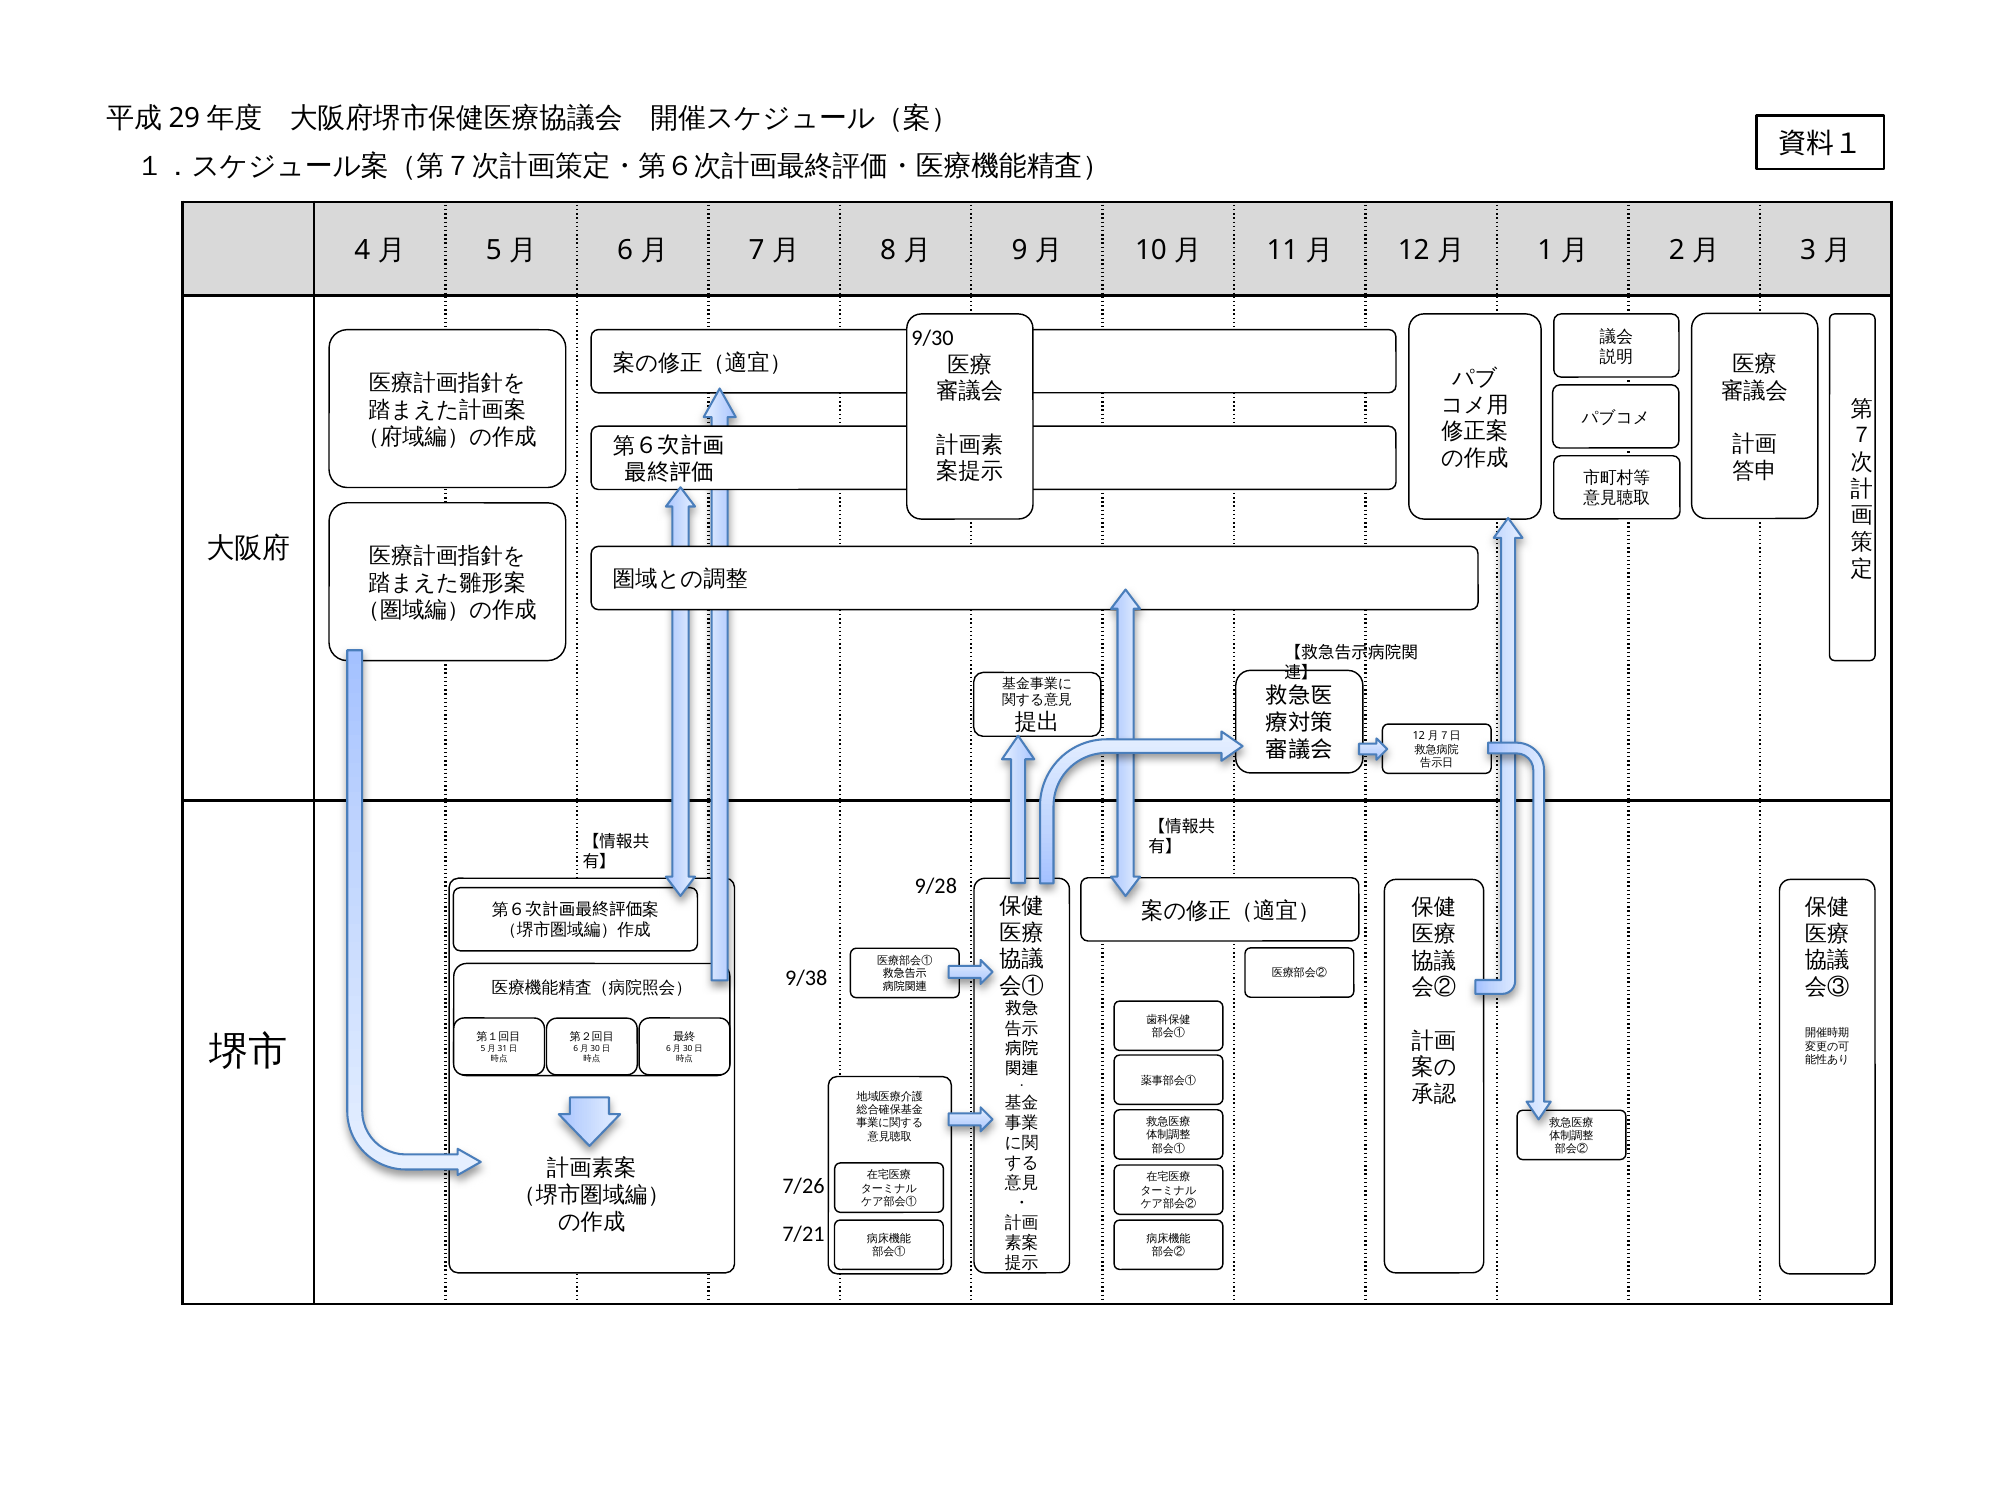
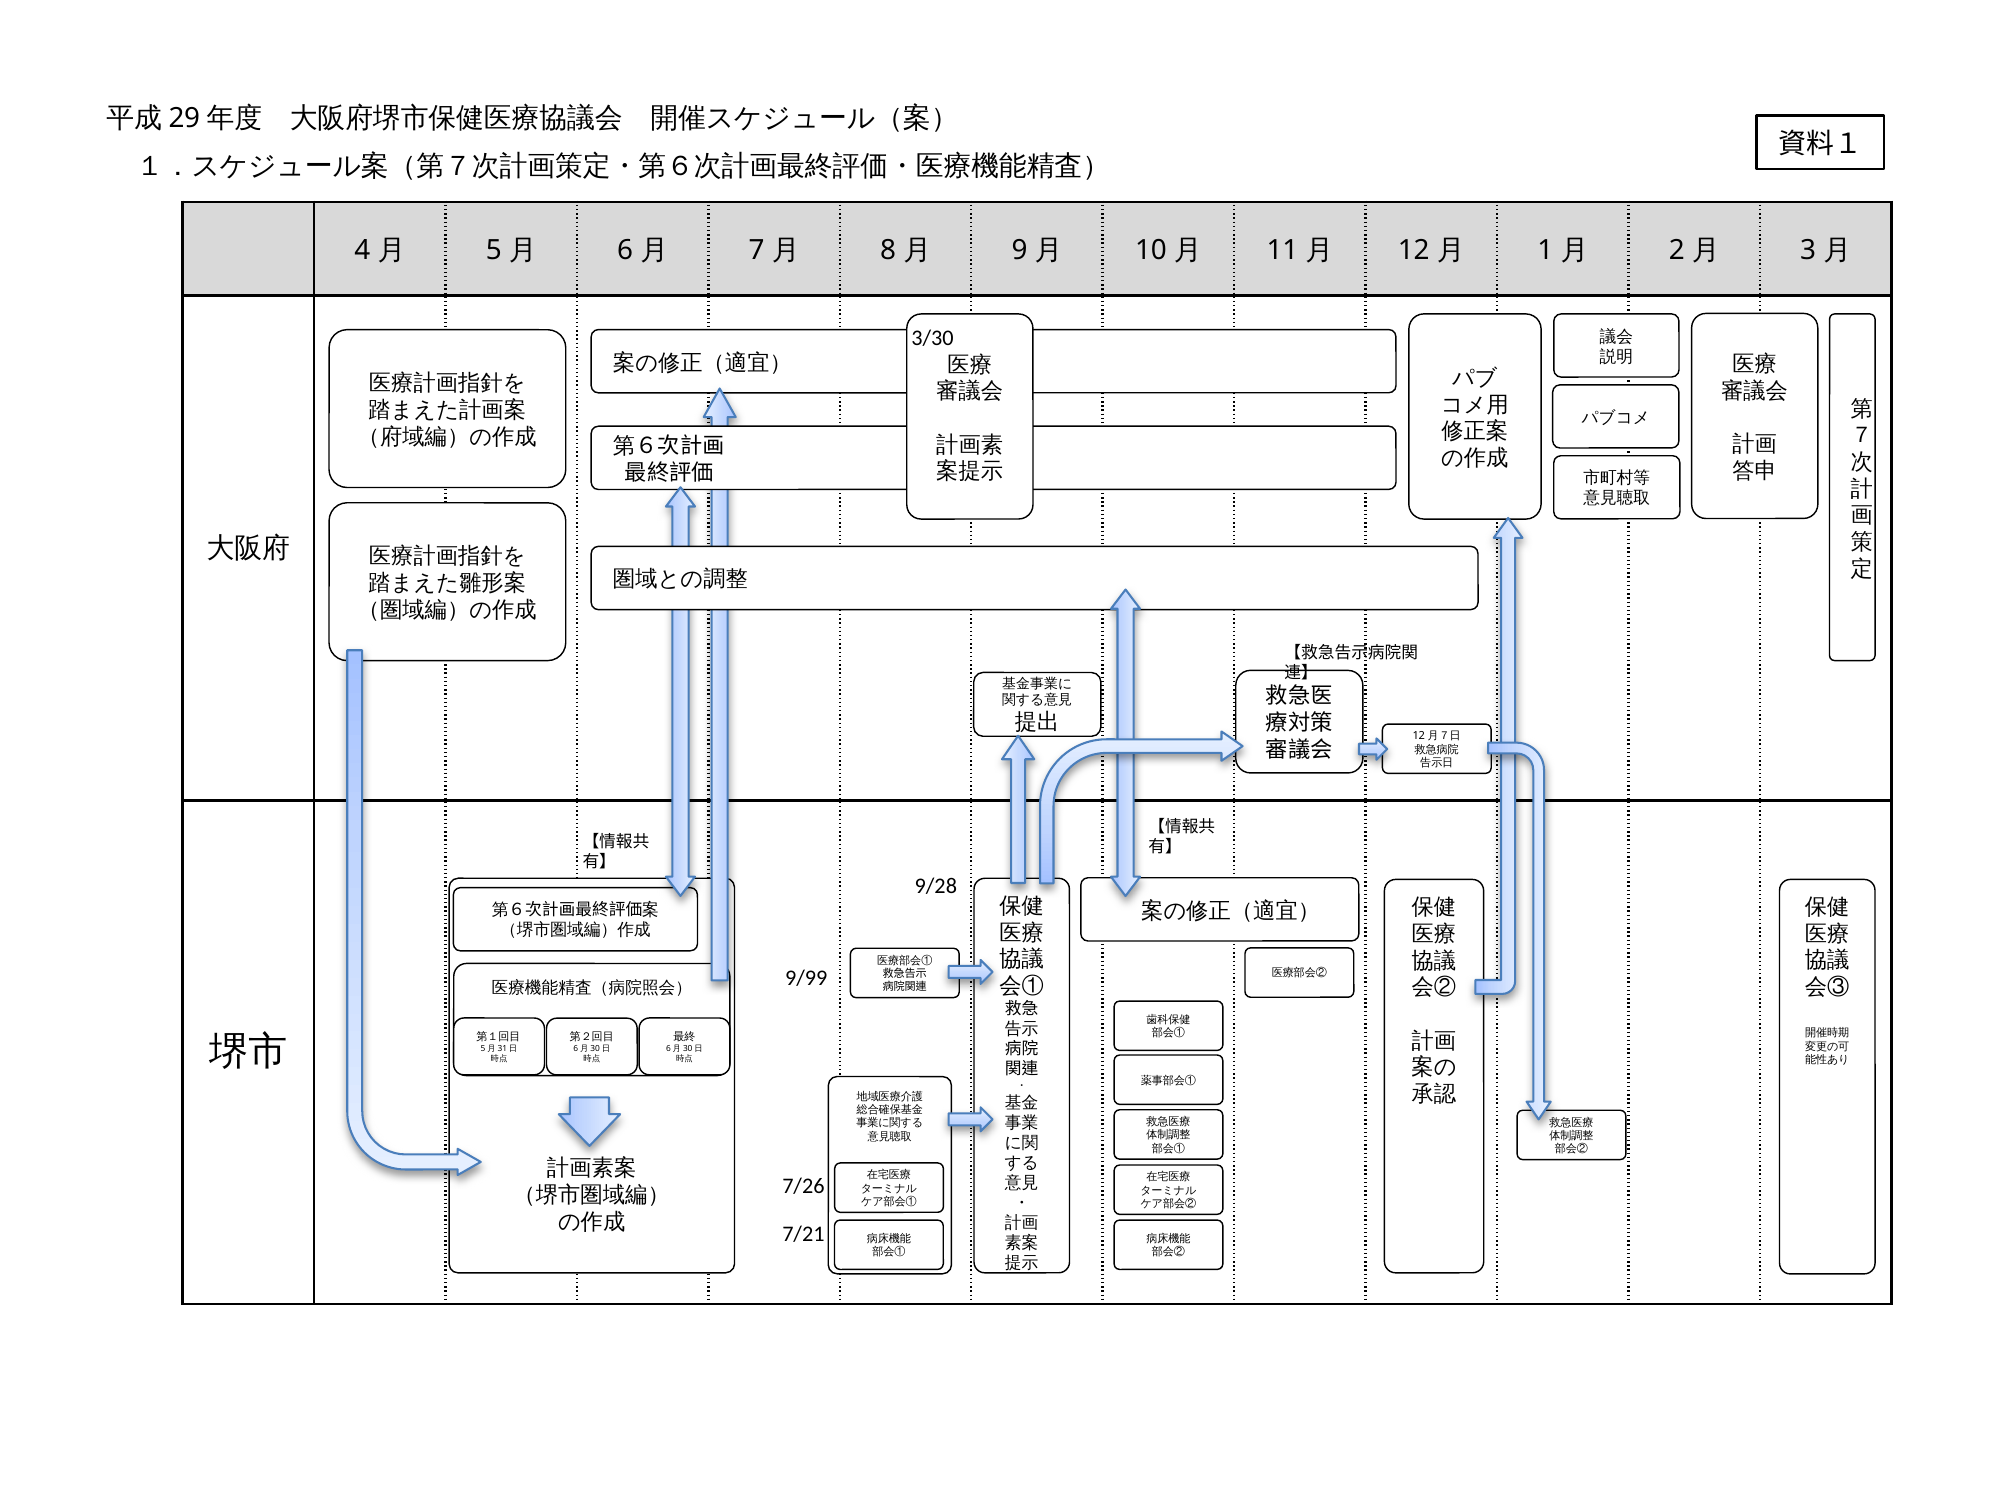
9/30: 9/30 -> 3/30
9/38: 9/38 -> 9/99
